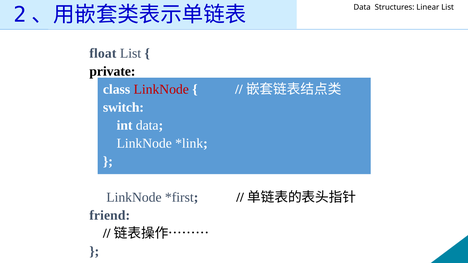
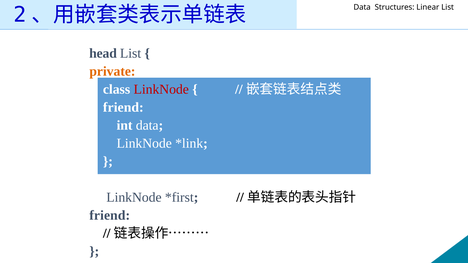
float: float -> head
private colour: black -> orange
switch at (123, 107): switch -> friend
